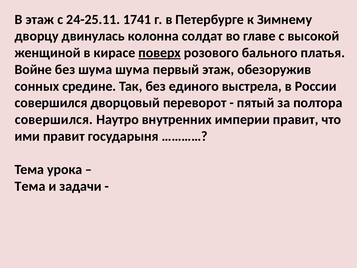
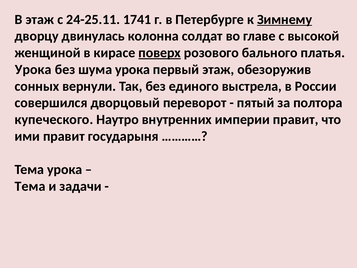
Зимнему underline: none -> present
Войне at (33, 69): Войне -> Урока
шума шума: шума -> урока
средине: средине -> вернули
совершился at (54, 119): совершился -> купеческого
